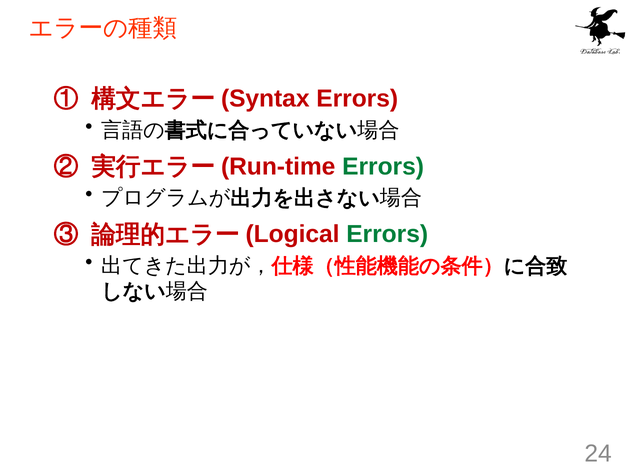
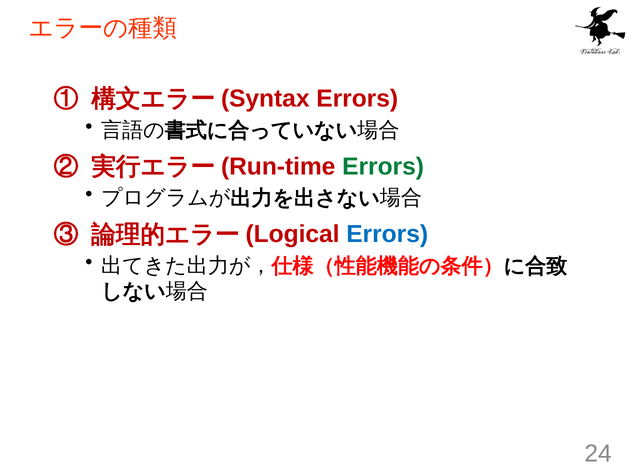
Errors at (387, 234) colour: green -> blue
